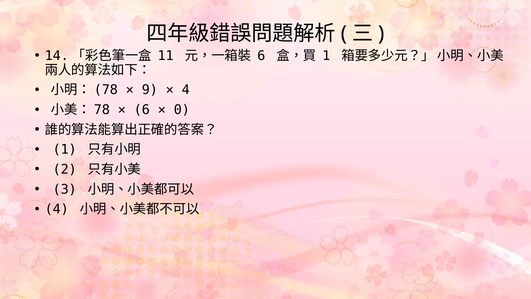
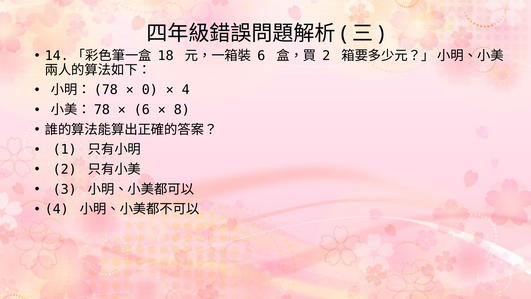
11: 11 -> 18
1 at (326, 56): 1 -> 2
9: 9 -> 0
0: 0 -> 8
